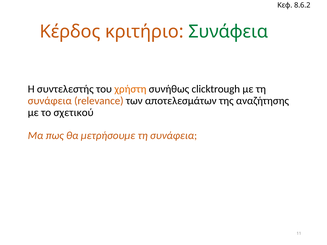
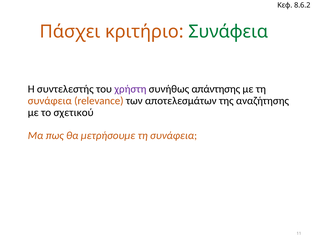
Κέρδος: Κέρδος -> Πάσχει
χρήστη colour: orange -> purple
clicktrough: clicktrough -> απάντησης
